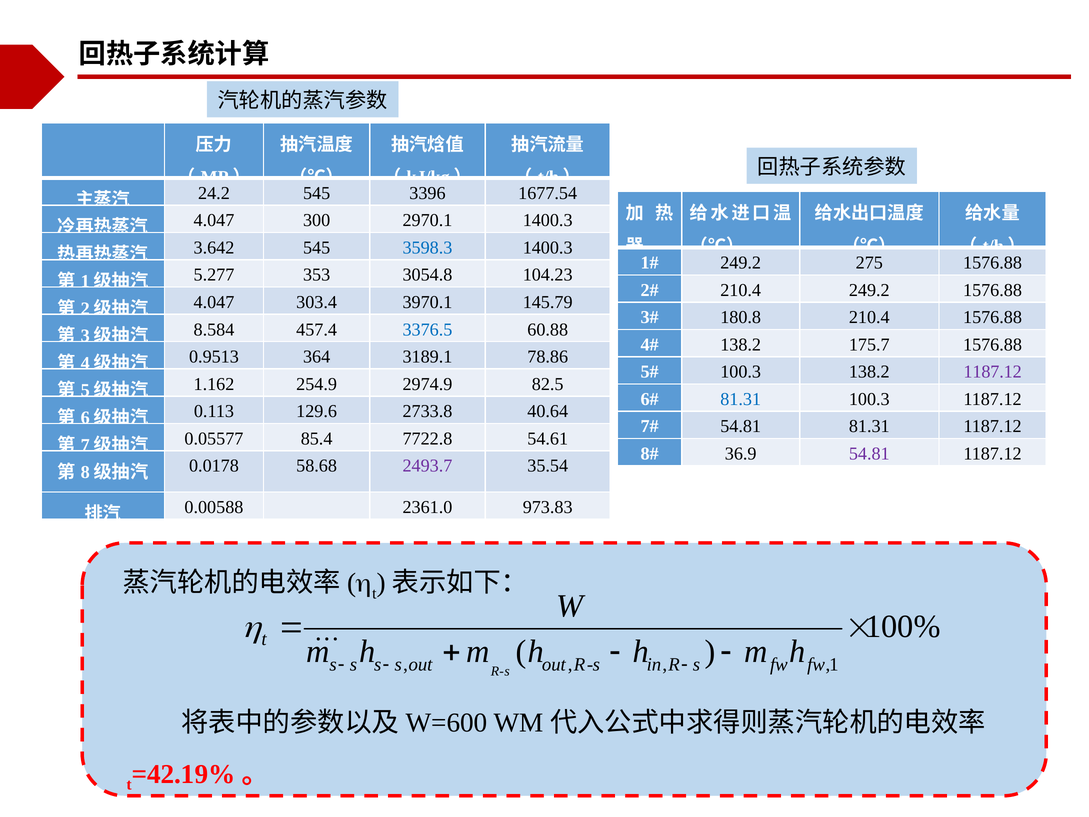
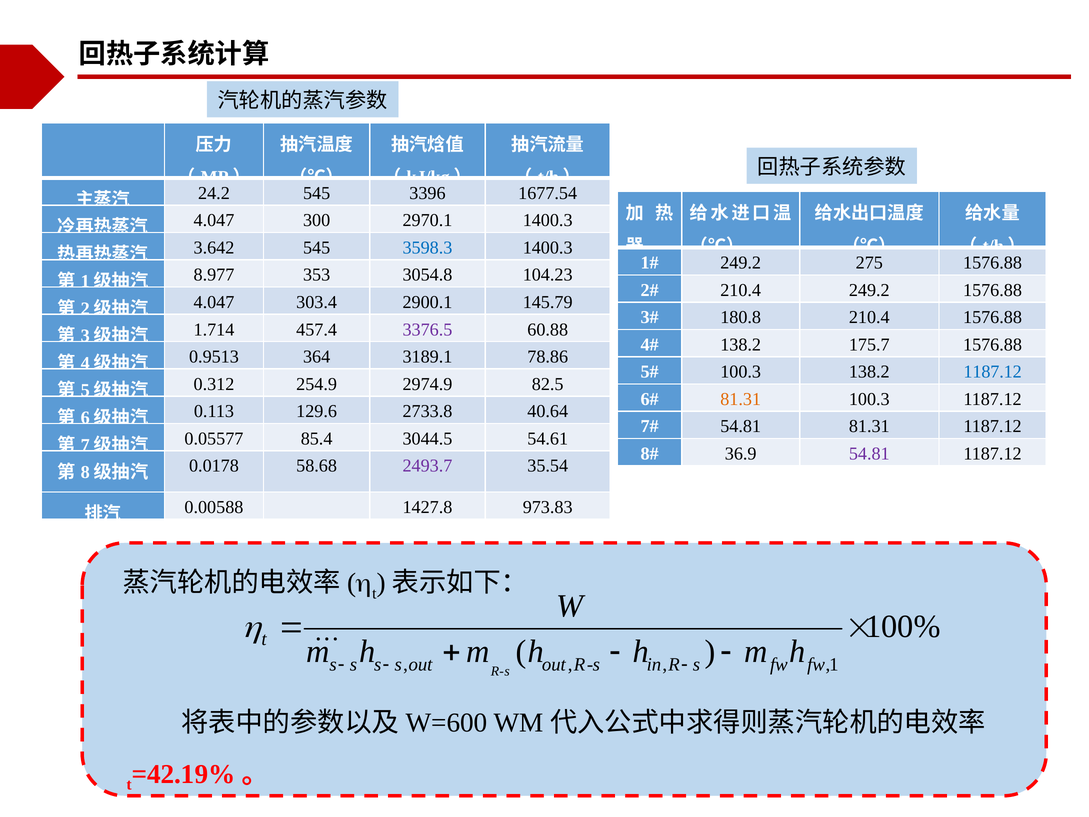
5.277: 5.277 -> 8.977
3970.1: 3970.1 -> 2900.1
8.584: 8.584 -> 1.714
3376.5 colour: blue -> purple
1187.12 at (993, 372) colour: purple -> blue
1.162: 1.162 -> 0.312
81.31 at (741, 399) colour: blue -> orange
7722.8: 7722.8 -> 3044.5
2361.0: 2361.0 -> 1427.8
